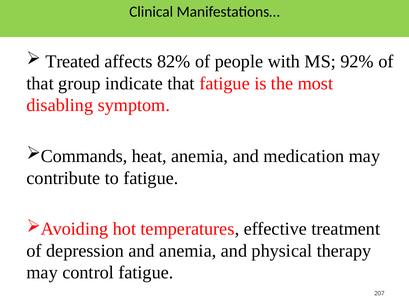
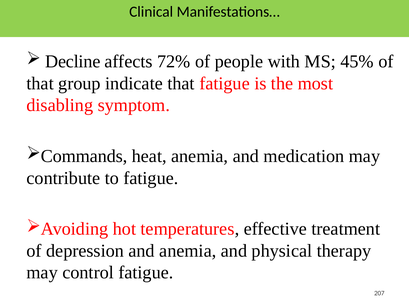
Treated: Treated -> Decline
82%: 82% -> 72%
92%: 92% -> 45%
